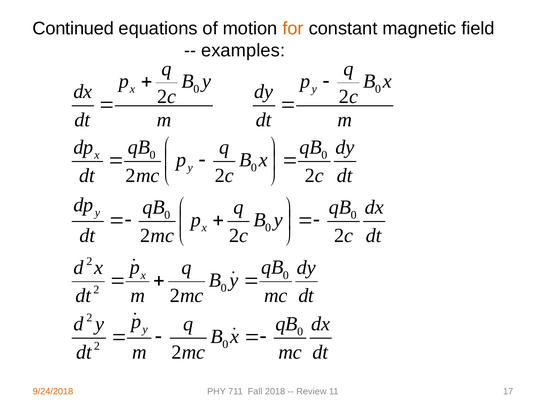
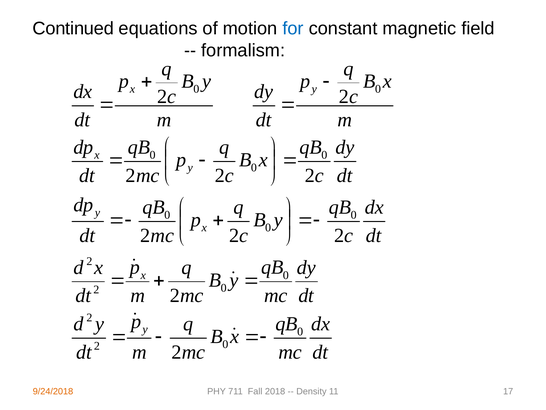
for colour: orange -> blue
examples: examples -> formalism
Review: Review -> Density
